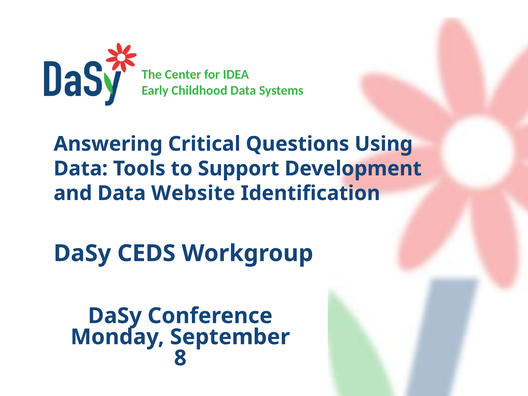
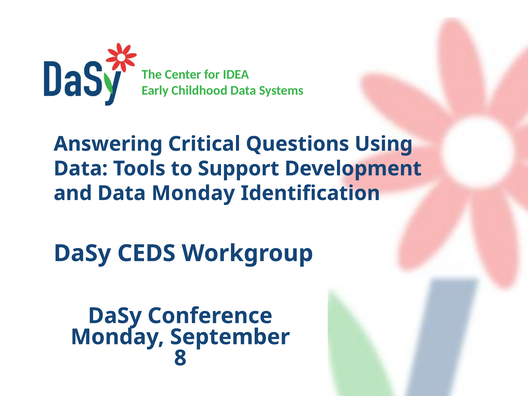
Data Website: Website -> Monday
